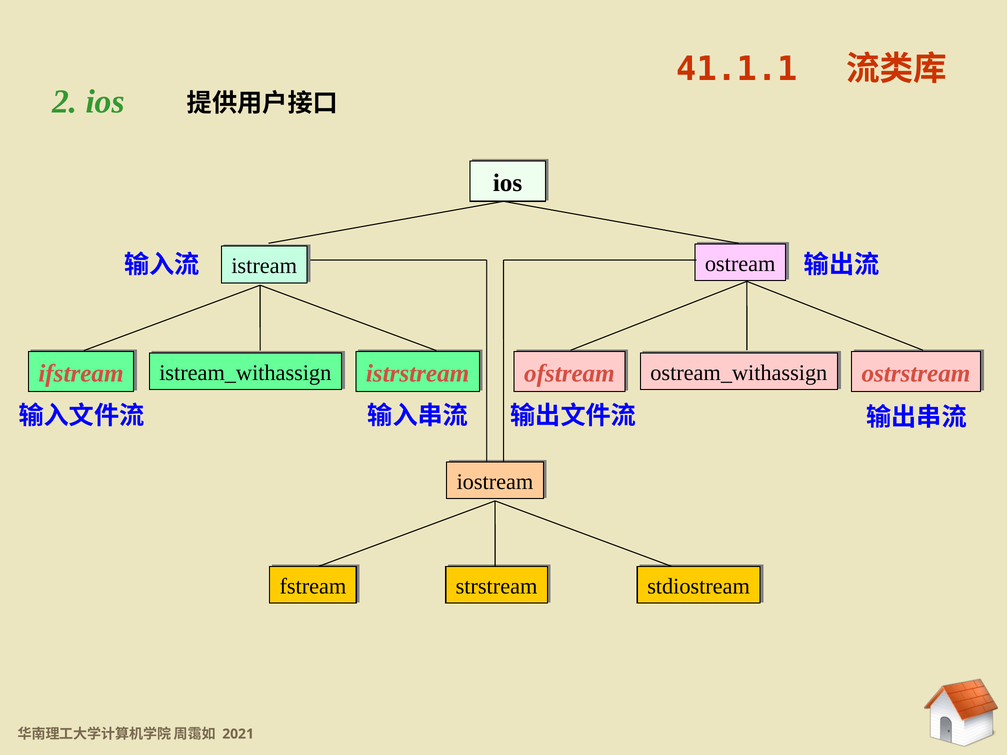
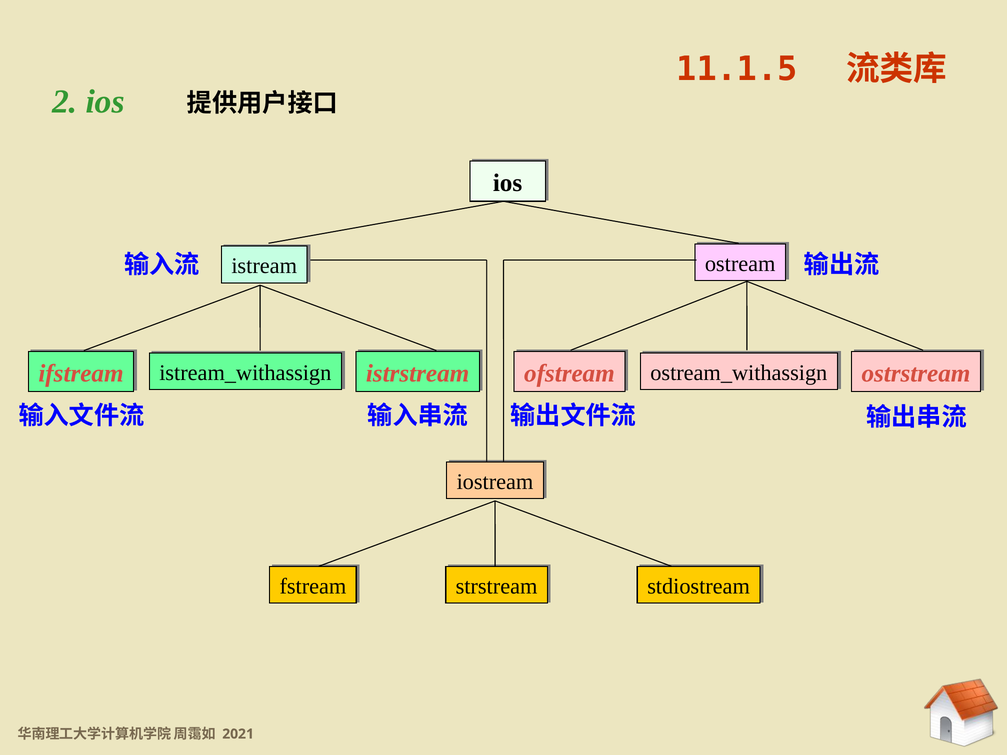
41.1.1: 41.1.1 -> 11.1.5
